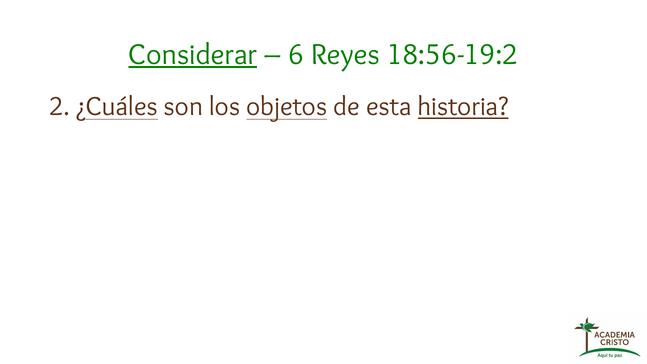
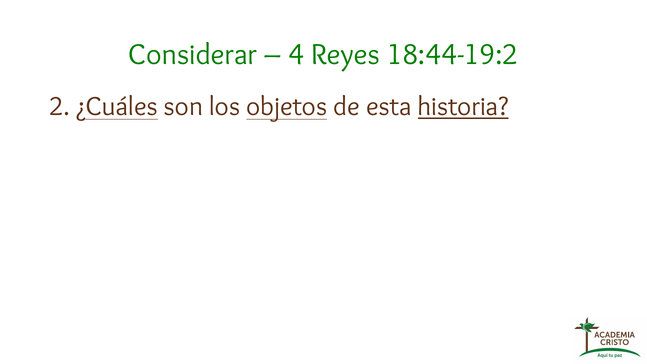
Considerar underline: present -> none
6: 6 -> 4
18:56-19:2: 18:56-19:2 -> 18:44-19:2
